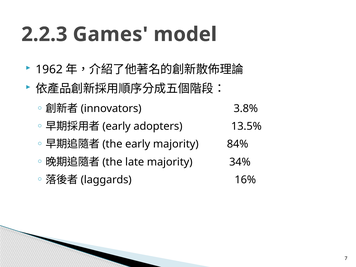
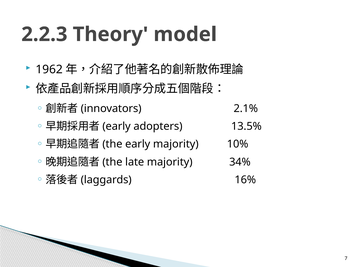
Games: Games -> Theory
3.8%: 3.8% -> 2.1%
84%: 84% -> 10%
